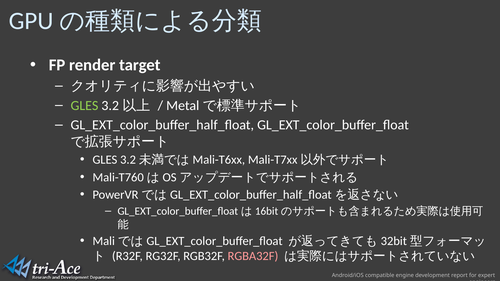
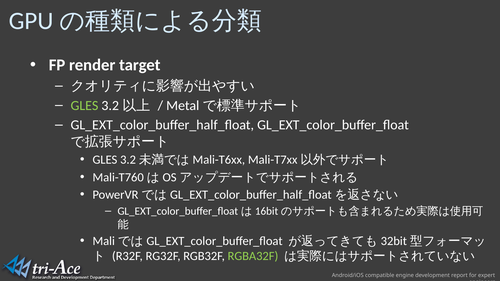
RGBA32F colour: pink -> light green
